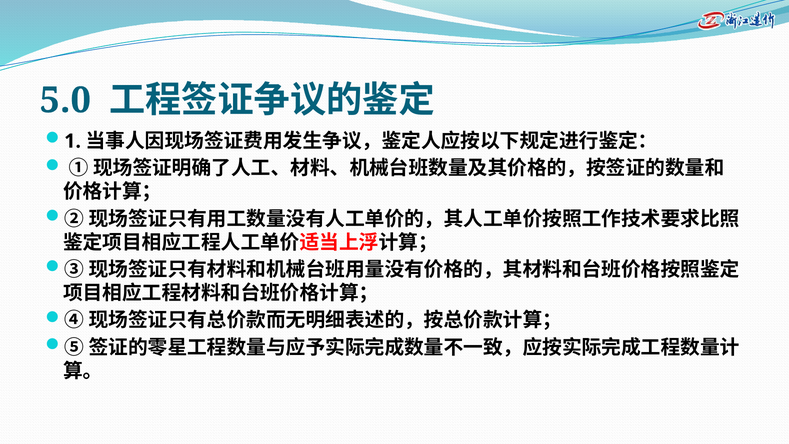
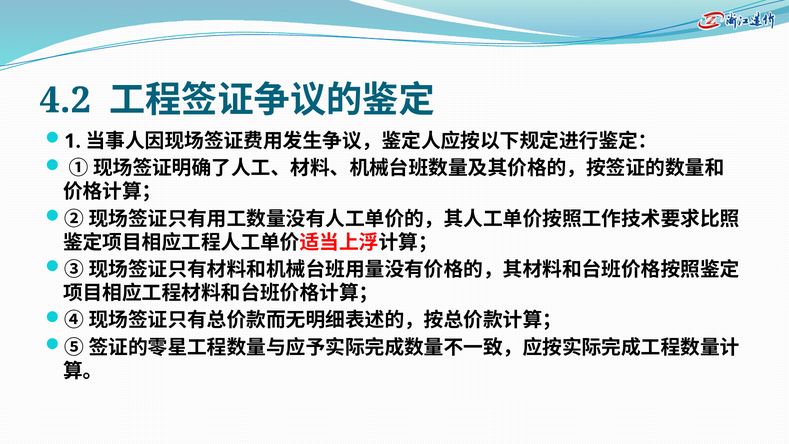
5.0: 5.0 -> 4.2
